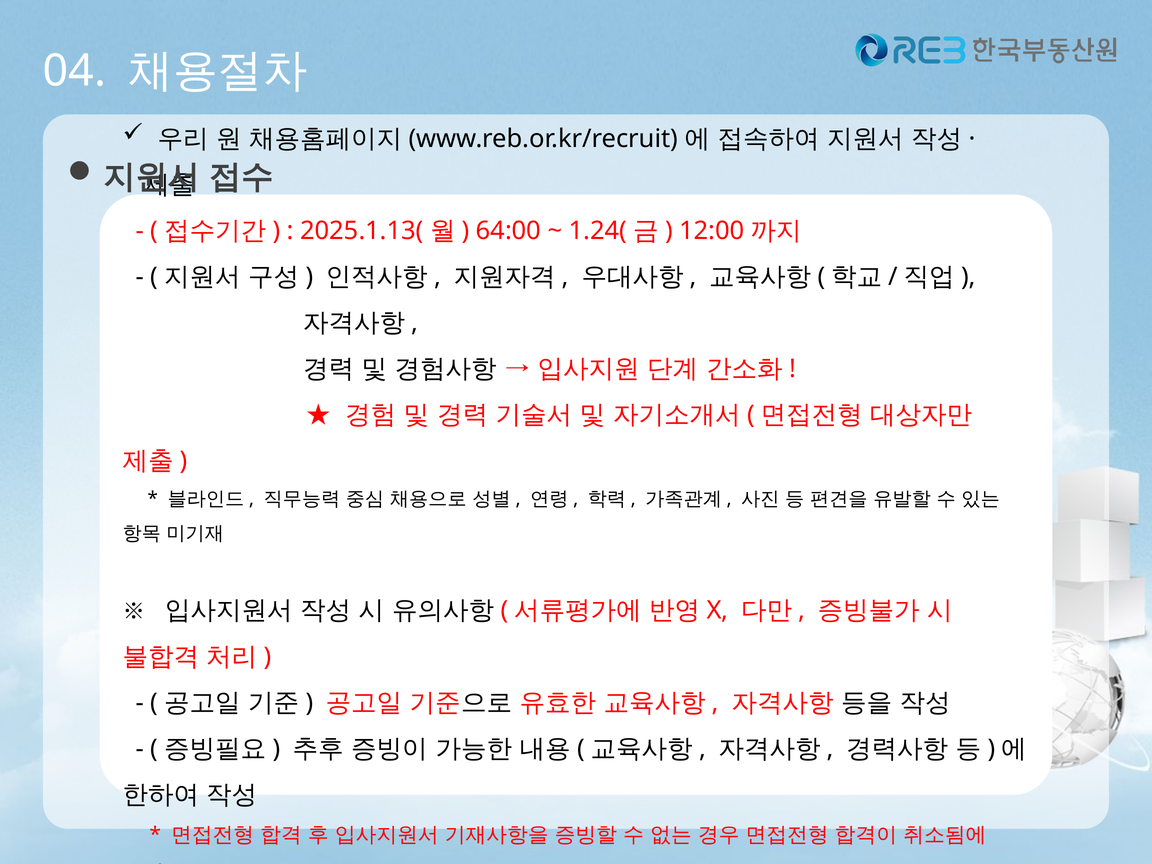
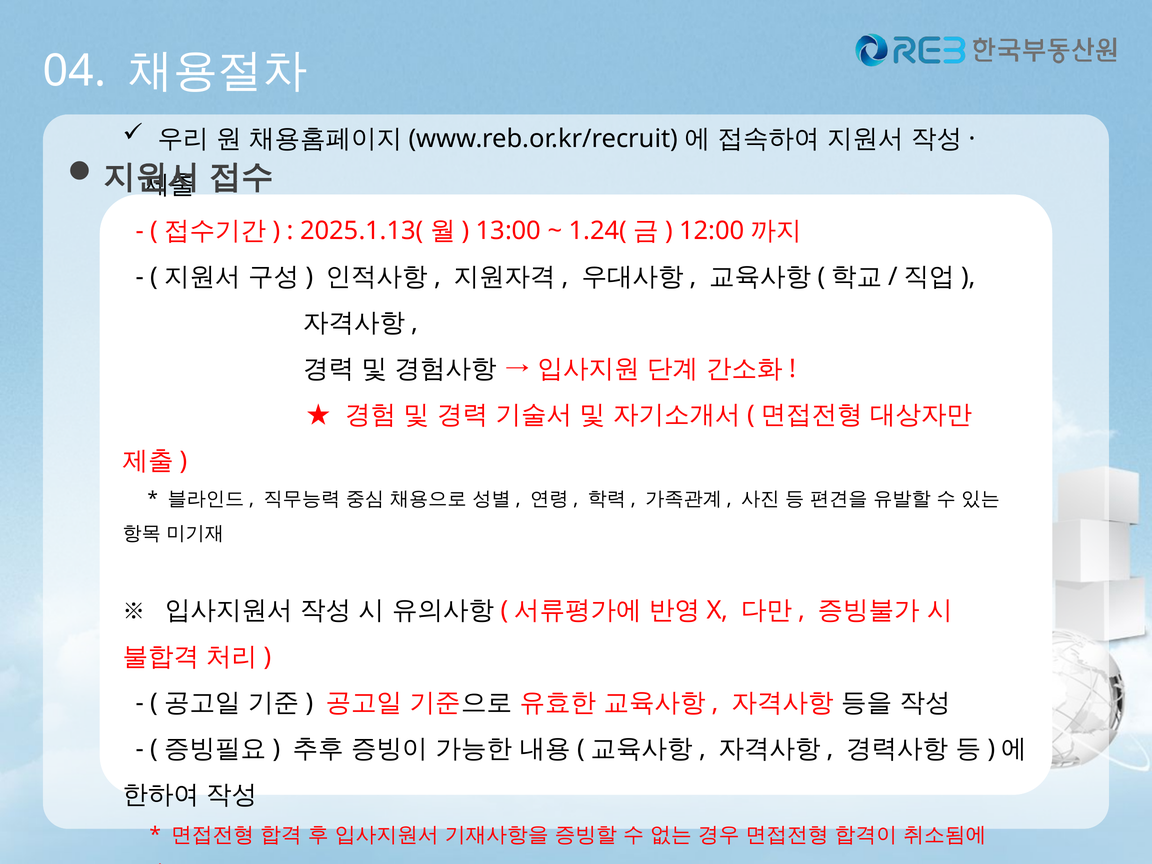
64:00: 64:00 -> 13:00
